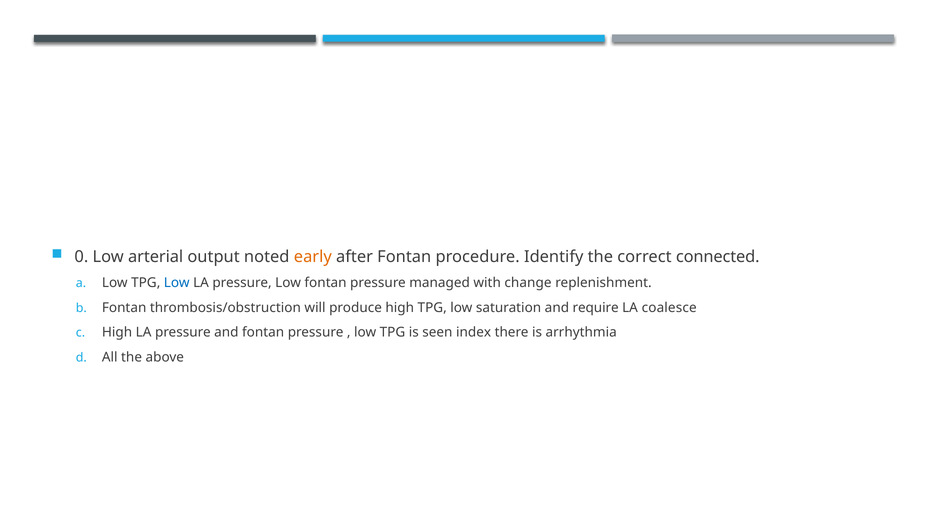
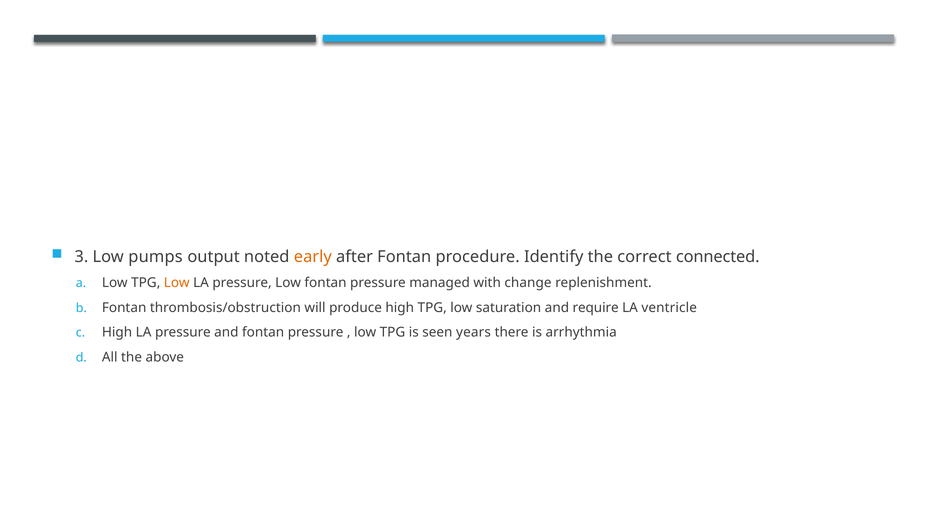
0: 0 -> 3
arterial: arterial -> pumps
Low at (177, 283) colour: blue -> orange
coalesce: coalesce -> ventricle
index: index -> years
